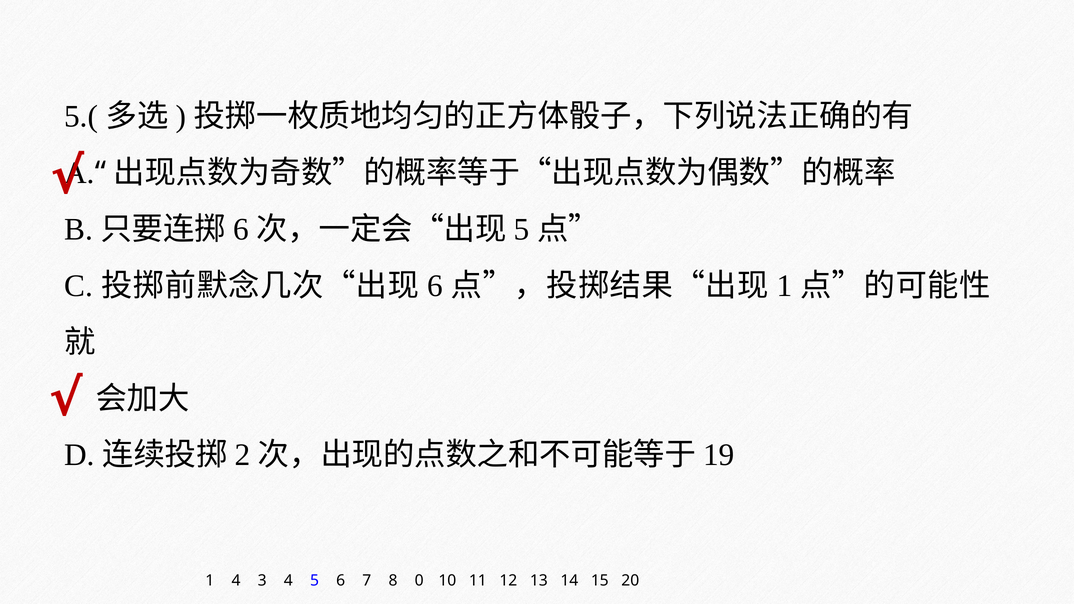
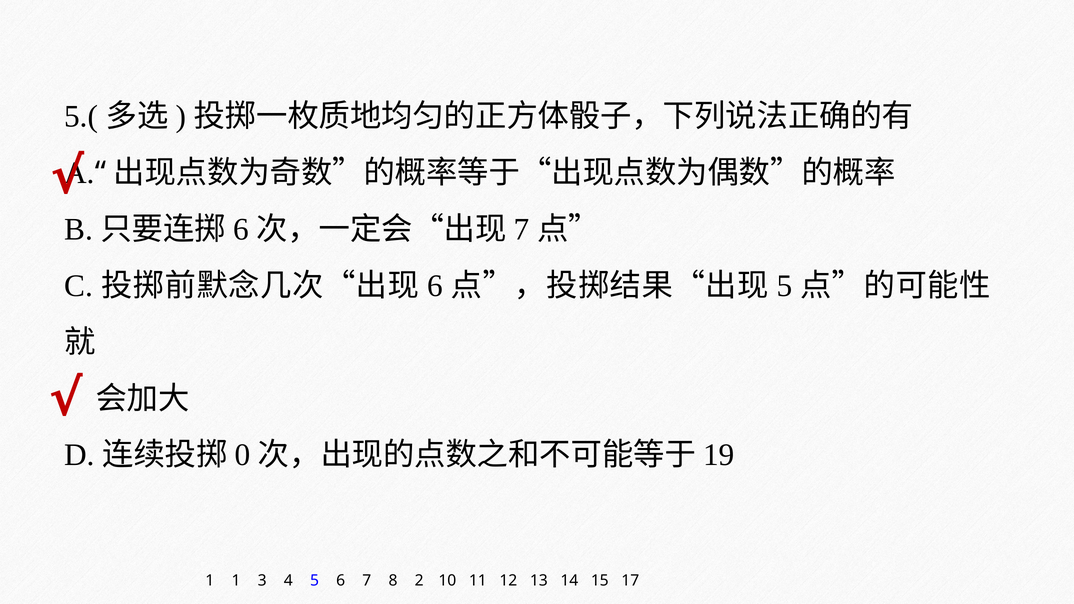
5 at (522, 230): 5 -> 7
1 at (784, 286): 1 -> 5
2: 2 -> 0
1 4: 4 -> 1
0: 0 -> 2
20: 20 -> 17
